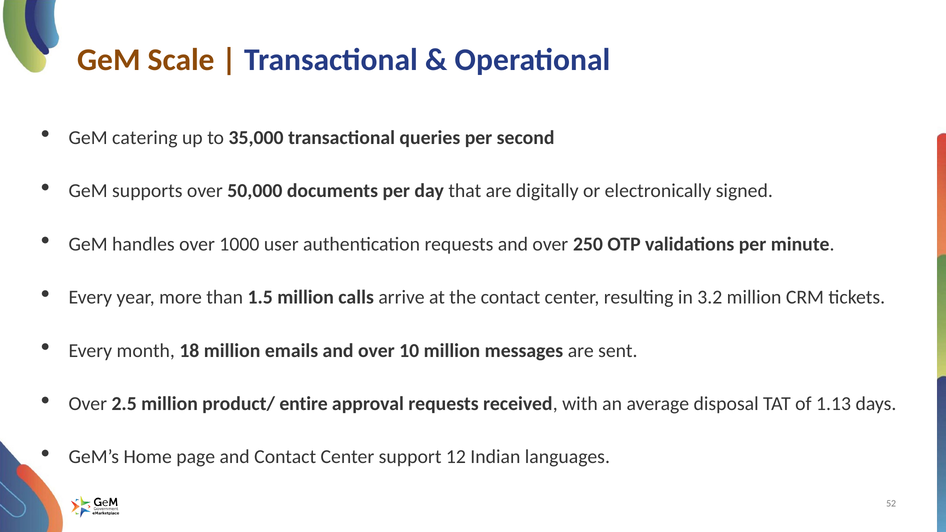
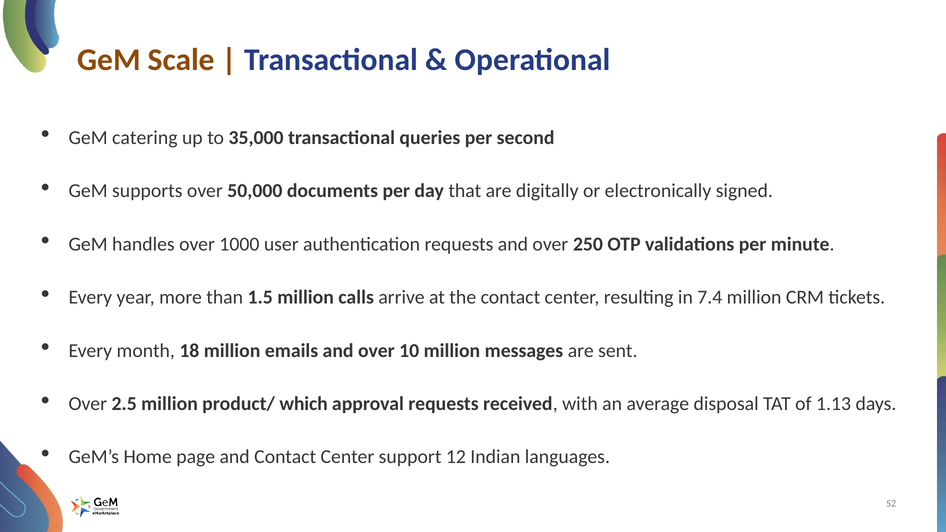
3.2: 3.2 -> 7.4
entire: entire -> which
